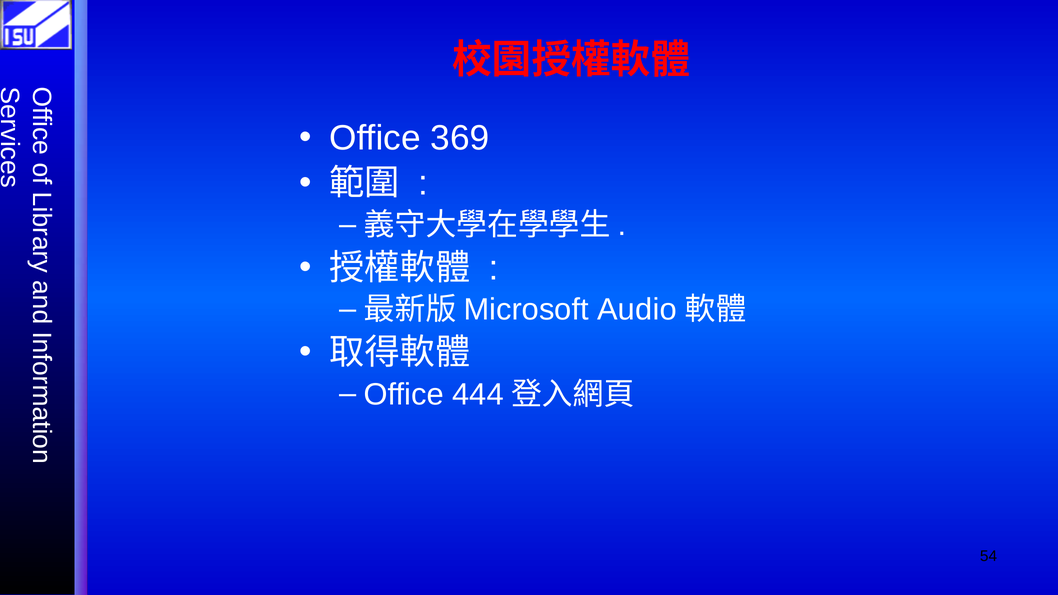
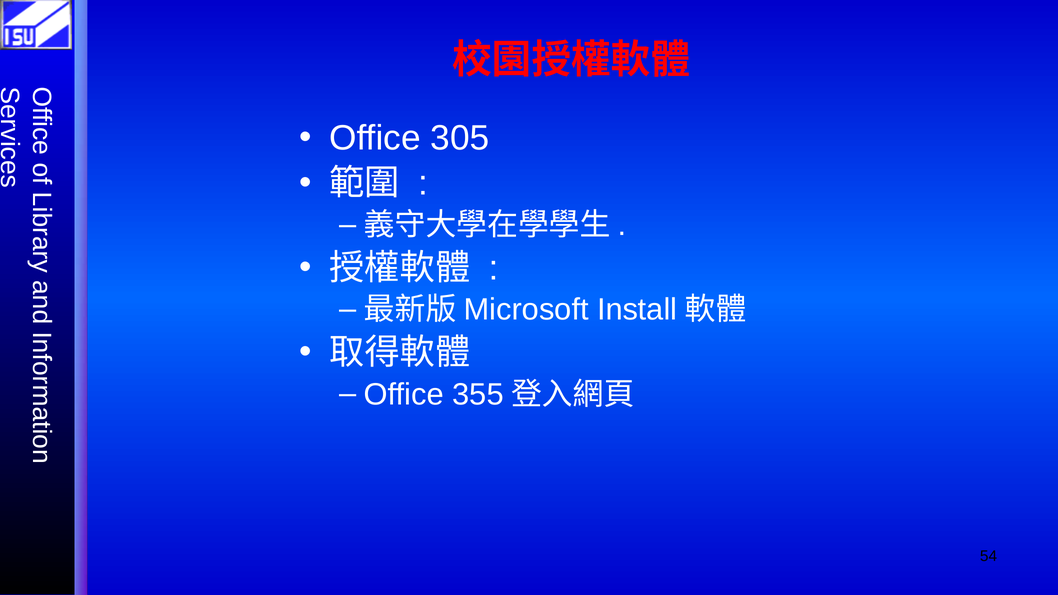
369: 369 -> 305
Audio: Audio -> Install
444: 444 -> 355
